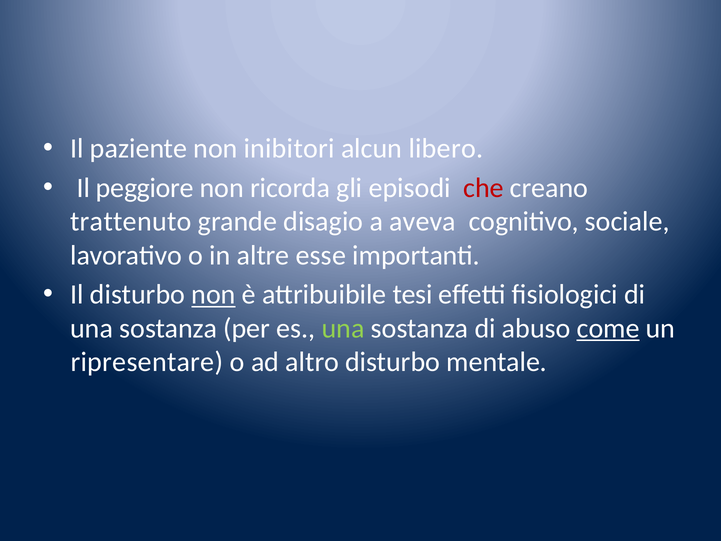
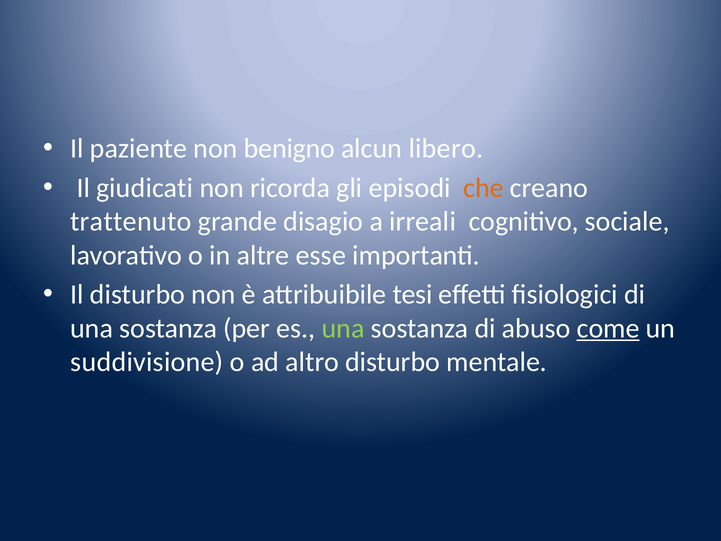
inibitori: inibitori -> benigno
peggiore: peggiore -> giudicati
che colour: red -> orange
aveva: aveva -> irreali
non at (213, 294) underline: present -> none
ripresentare: ripresentare -> suddivisione
